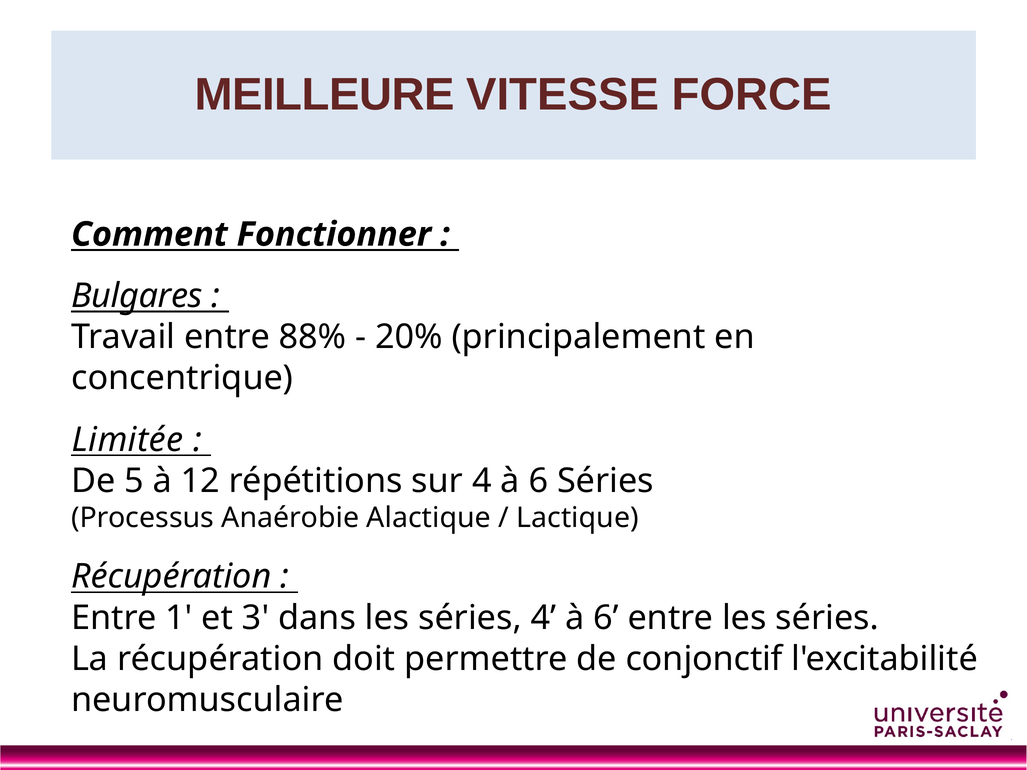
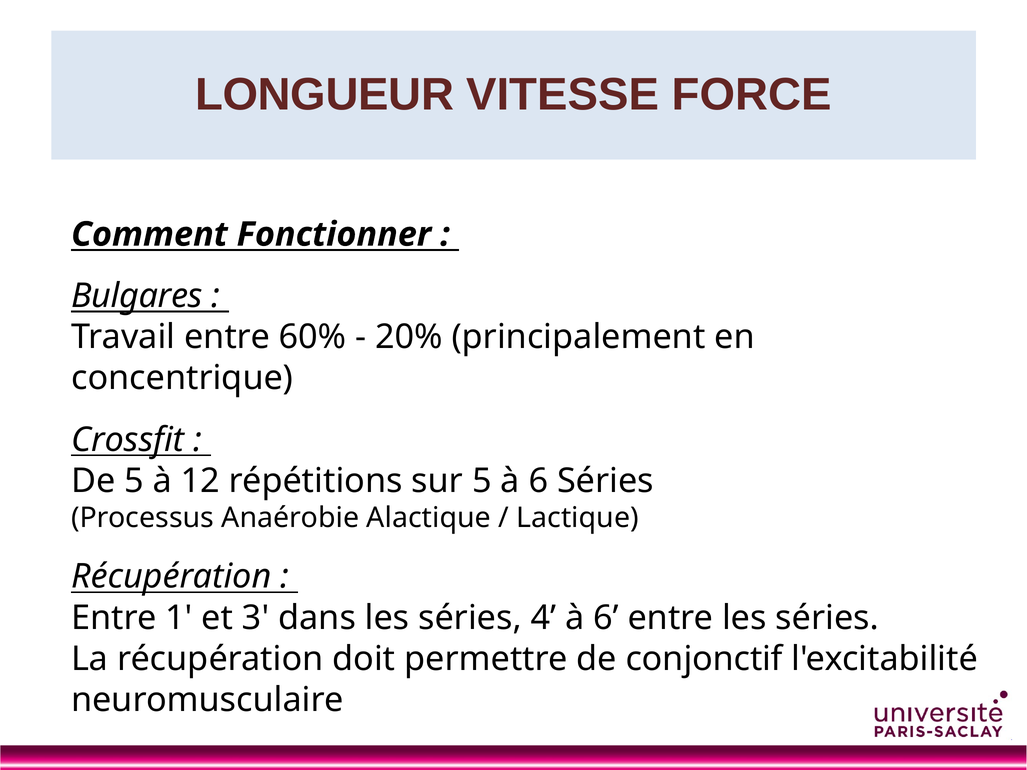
MEILLEURE: MEILLEURE -> LONGUEUR
88%: 88% -> 60%
Limitée: Limitée -> Crossfit
sur 4: 4 -> 5
